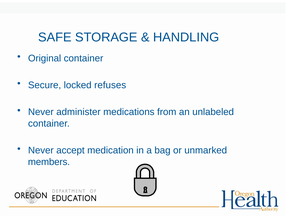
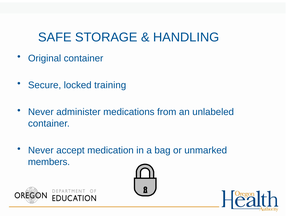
refuses: refuses -> training
